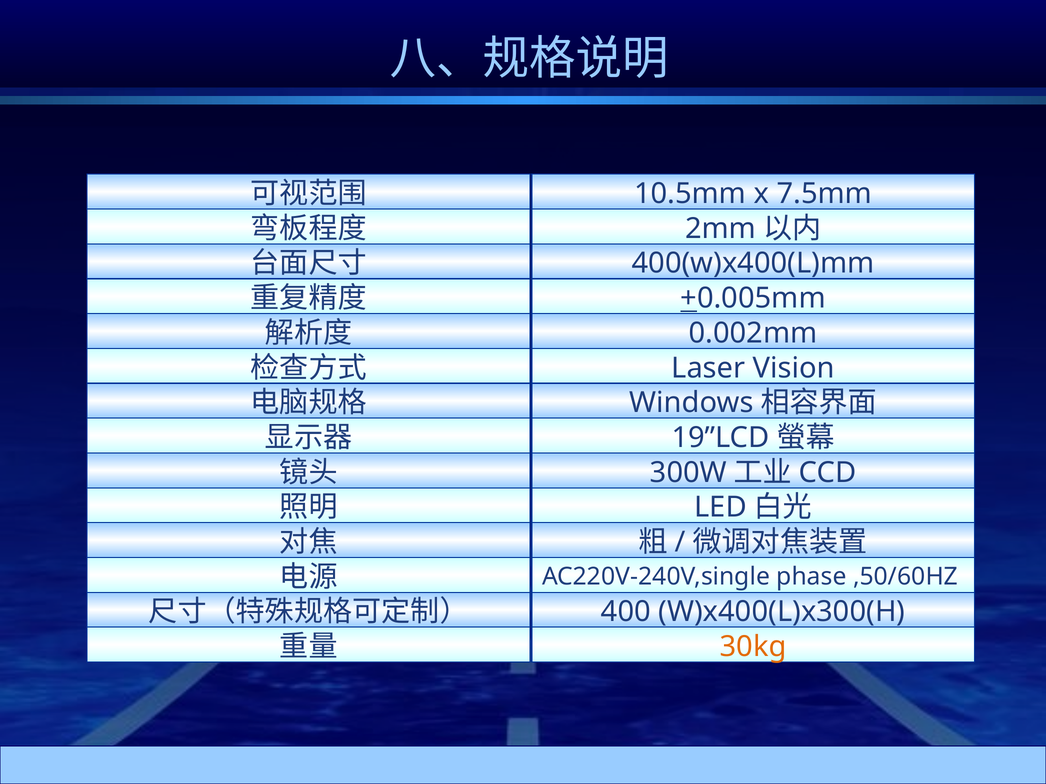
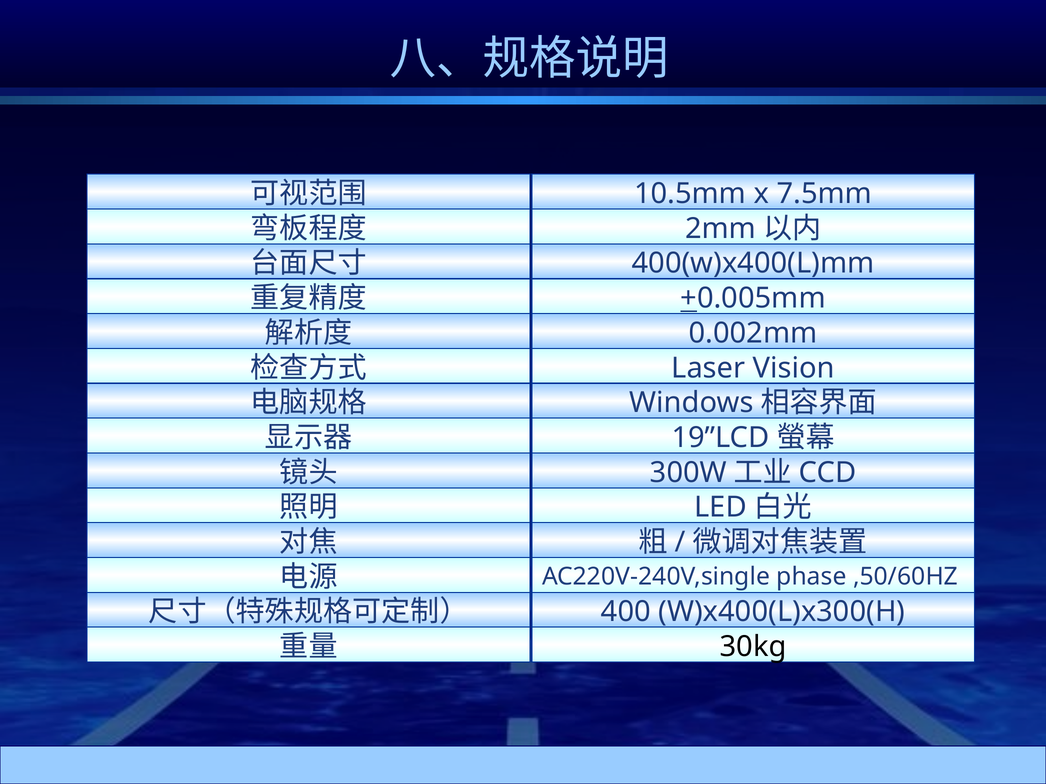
30kg colour: orange -> black
